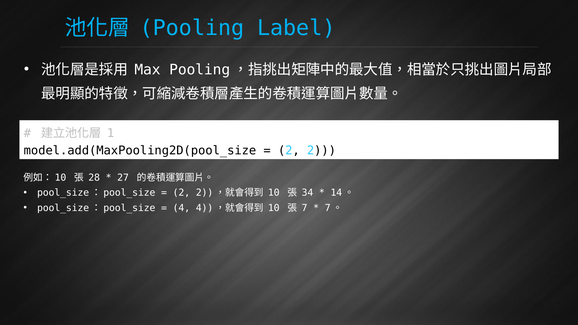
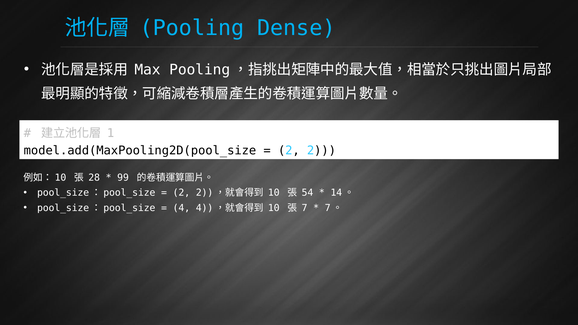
Label: Label -> Dense
27: 27 -> 99
34: 34 -> 54
